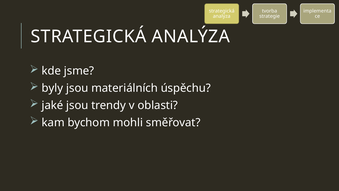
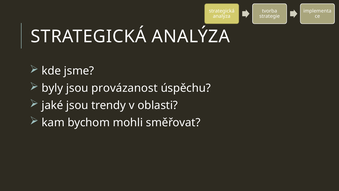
materiálních: materiálních -> provázanost
